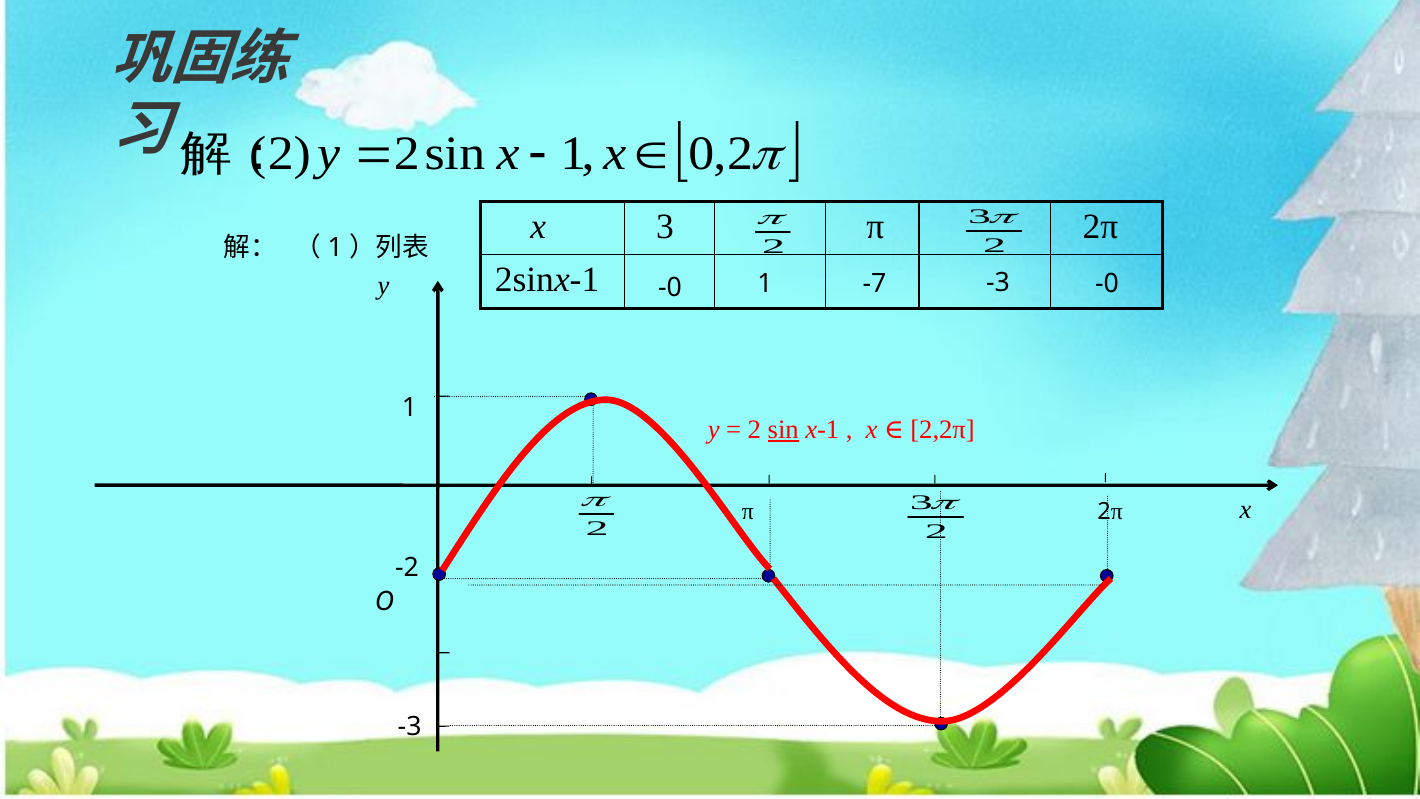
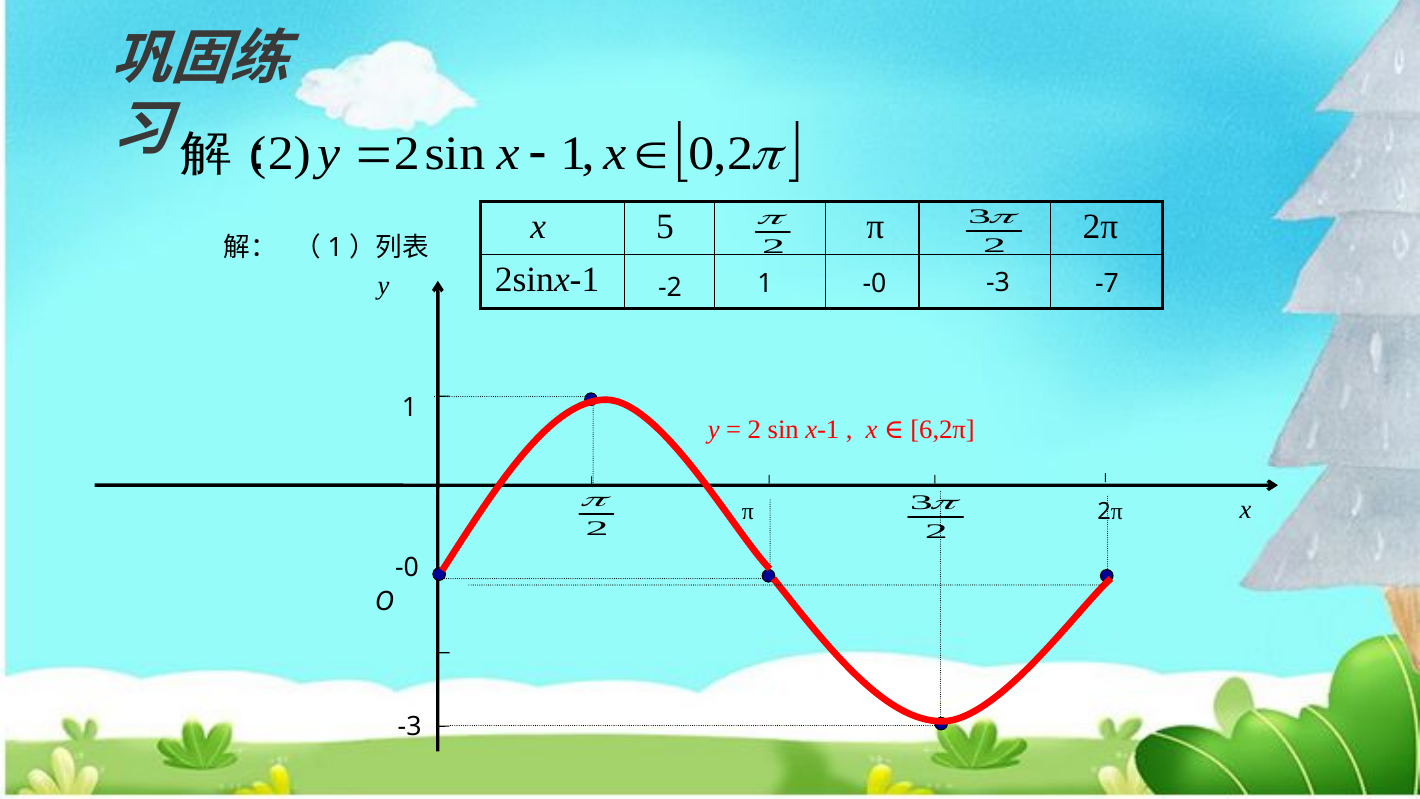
3: 3 -> 5
2sinx-1 -0: -0 -> -2
-7 at (875, 284): -7 -> -0
-3 -0: -0 -> -7
sin at (783, 429) underline: present -> none
2,2π: 2,2π -> 6,2π
-2 at (407, 568): -2 -> -0
